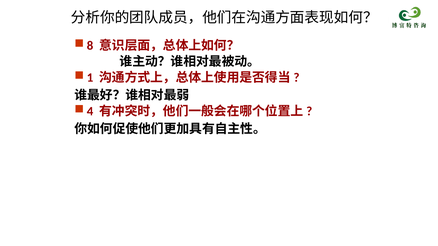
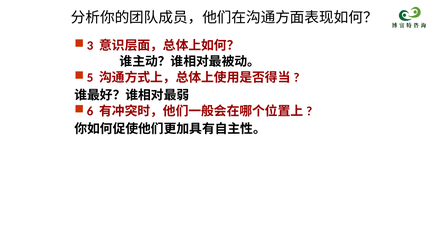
8: 8 -> 3
1: 1 -> 5
4: 4 -> 6
